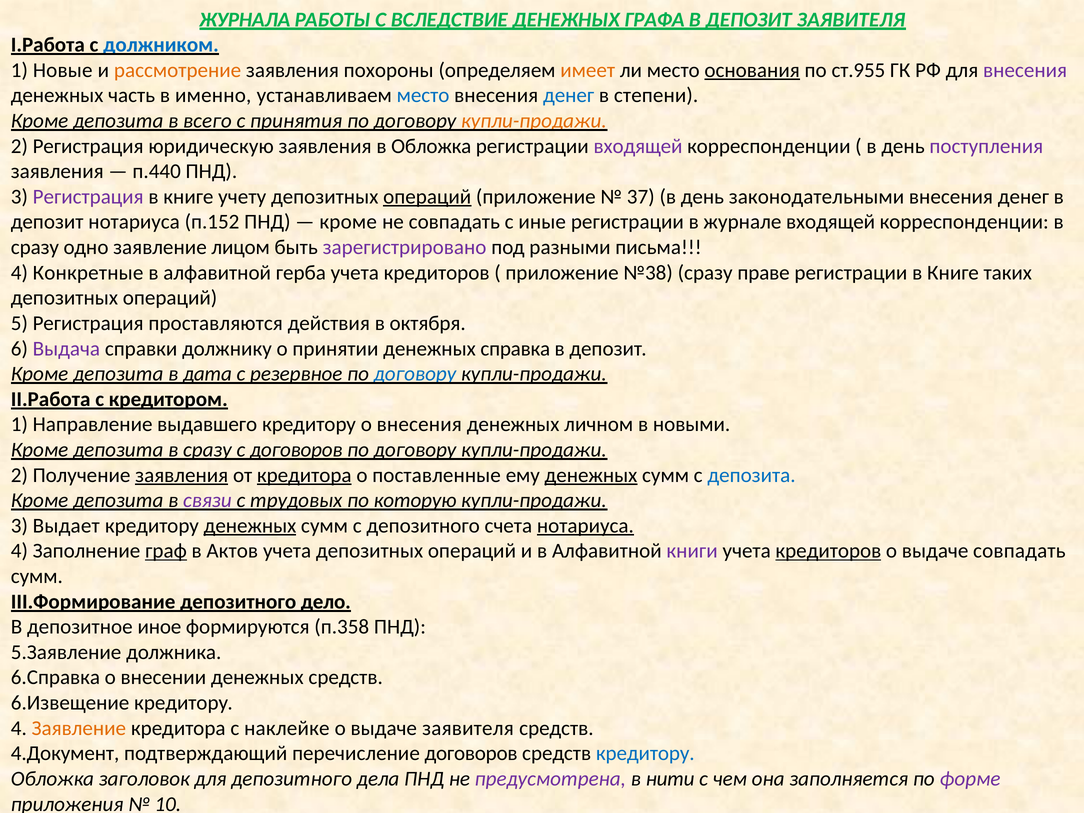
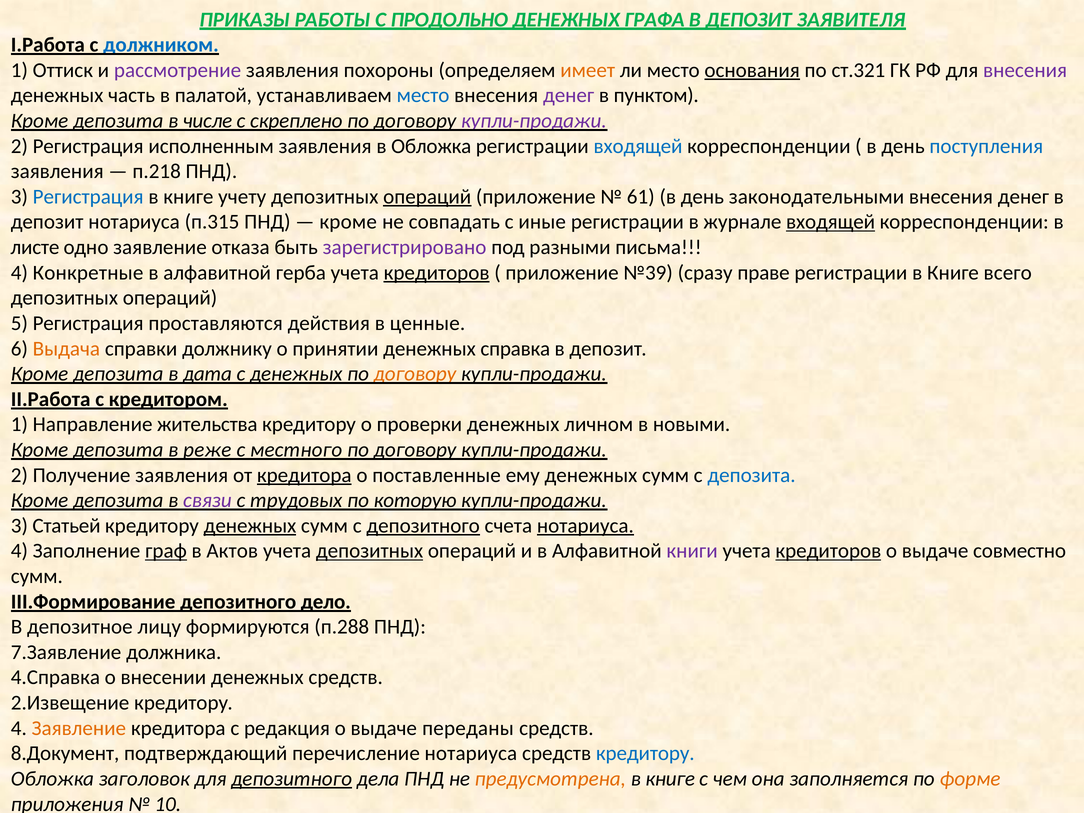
ЖУРНАЛА: ЖУРНАЛА -> ПРИКАЗЫ
ВСЛЕДСТВИЕ: ВСЛЕДСТВИЕ -> ПРОДОЛЬНО
Новые: Новые -> Оттиск
рассмотрение colour: orange -> purple
ст.955: ст.955 -> ст.321
именно: именно -> палатой
денег at (569, 95) colour: blue -> purple
степени: степени -> пунктом
всего: всего -> числе
принятия: принятия -> скреплено
купли-продажи at (534, 121) colour: orange -> purple
юридическую: юридическую -> исполненным
входящей at (638, 146) colour: purple -> blue
поступления colour: purple -> blue
п.440: п.440 -> п.218
Регистрация at (88, 197) colour: purple -> blue
37: 37 -> 61
п.152: п.152 -> п.315
входящей at (831, 222) underline: none -> present
сразу at (35, 247): сразу -> листе
лицом: лицом -> отказа
кредиторов at (437, 273) underline: none -> present
№38: №38 -> №39
таких: таких -> всего
октября: октября -> ценные
Выдача colour: purple -> orange
с резервное: резервное -> денежных
договору at (415, 374) colour: blue -> orange
выдавшего: выдавшего -> жительства
о внесения: внесения -> проверки
депозита в сразу: сразу -> реже
с договоров: договоров -> местного
заявления at (182, 475) underline: present -> none
денежных at (591, 475) underline: present -> none
Выдает: Выдает -> Статьей
депозитного at (423, 526) underline: none -> present
депозитных at (370, 551) underline: none -> present
выдаче совпадать: совпадать -> совместно
иное: иное -> лицу
п.358: п.358 -> п.288
5.Заявление: 5.Заявление -> 7.Заявление
6.Справка: 6.Справка -> 4.Справка
6.Извещение: 6.Извещение -> 2.Извещение
наклейке: наклейке -> редакция
выдаче заявителя: заявителя -> переданы
4.Документ: 4.Документ -> 8.Документ
перечисление договоров: договоров -> нотариуса
депозитного at (292, 779) underline: none -> present
предусмотрена colour: purple -> orange
нити at (670, 779): нити -> книге
форме colour: purple -> orange
